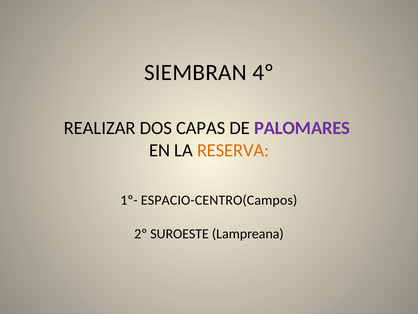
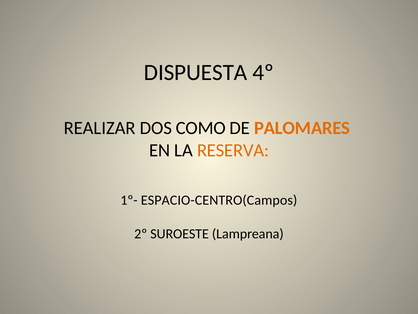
SIEMBRAN: SIEMBRAN -> DISPUESTA
CAPAS: CAPAS -> COMO
PALOMARES colour: purple -> orange
